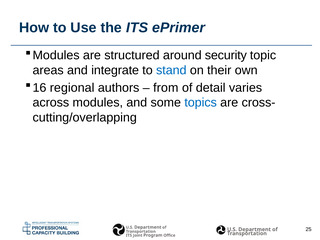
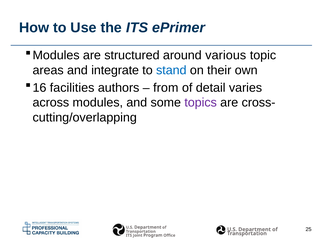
security: security -> various
regional: regional -> facilities
topics colour: blue -> purple
